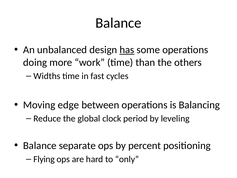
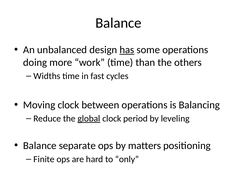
Moving edge: edge -> clock
global underline: none -> present
percent: percent -> matters
Flying: Flying -> Finite
